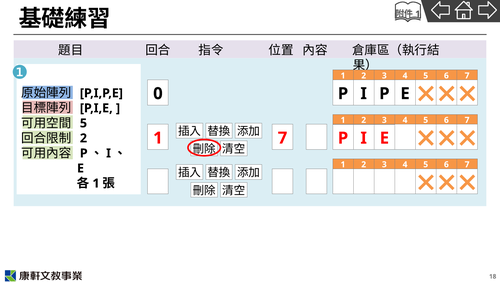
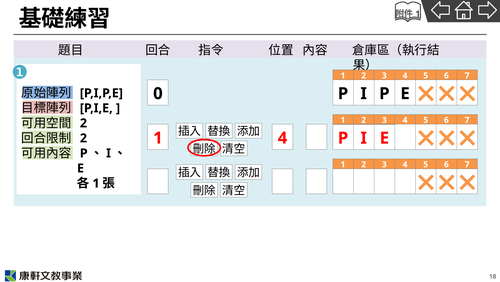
5 at (83, 123): 5 -> 2
1 7: 7 -> 4
